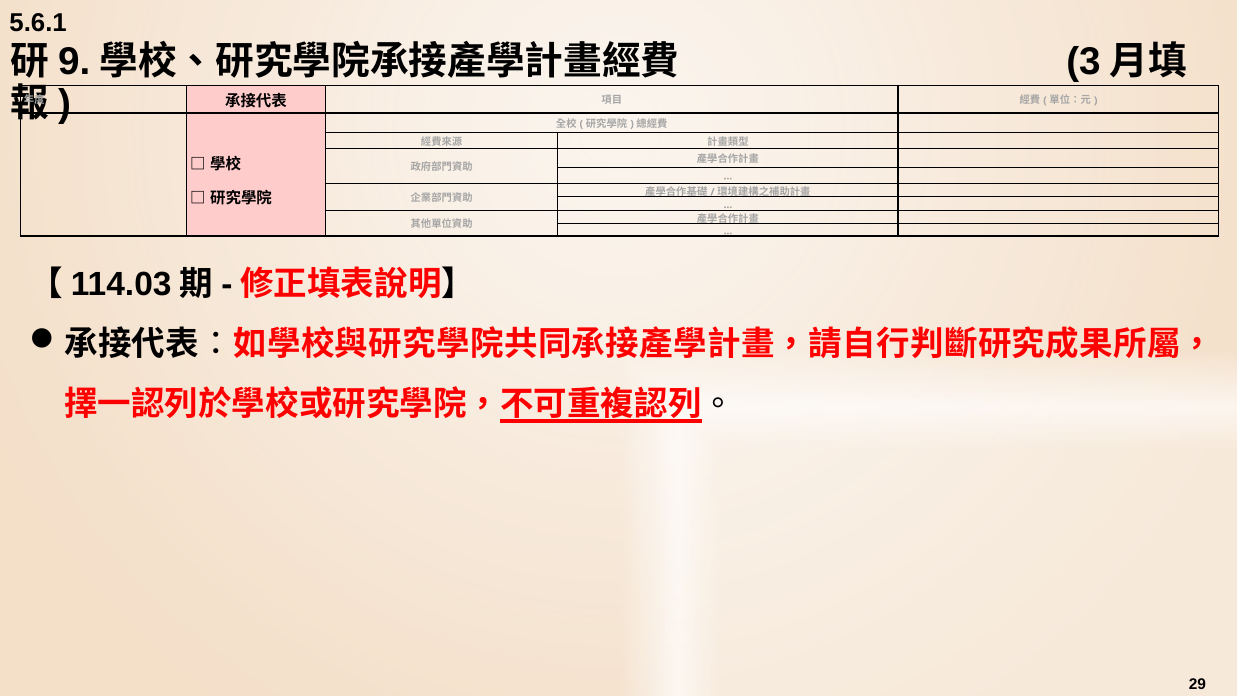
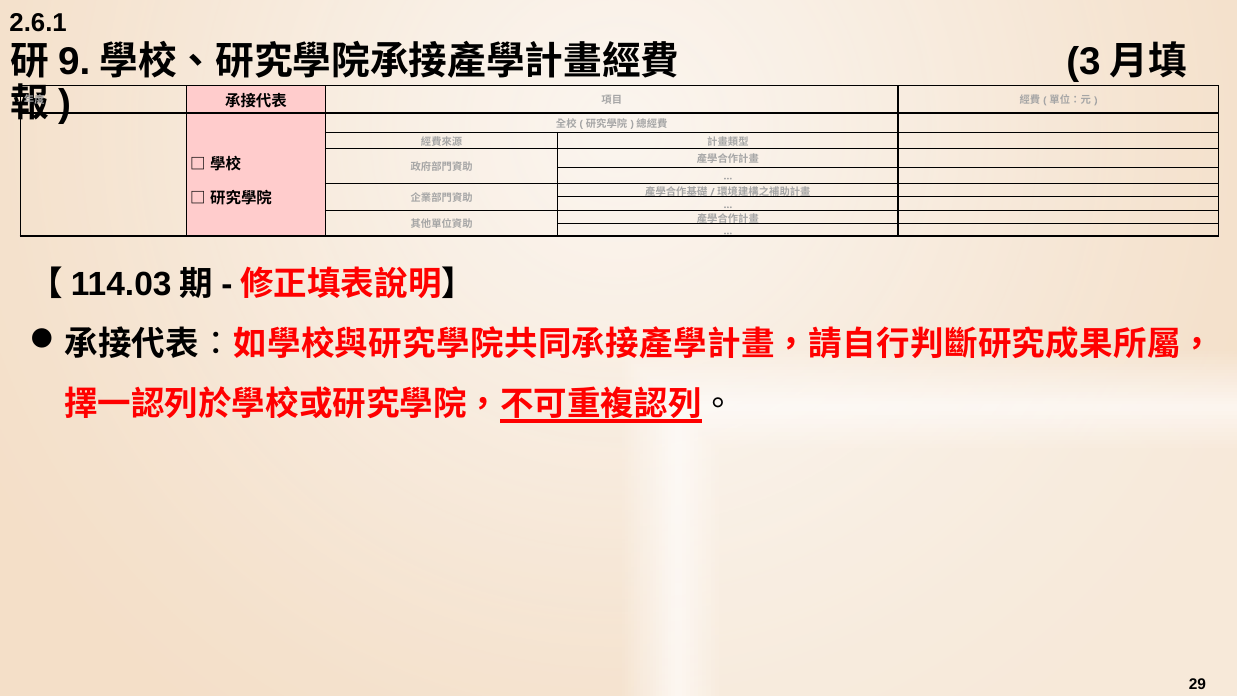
5.6.1: 5.6.1 -> 2.6.1
